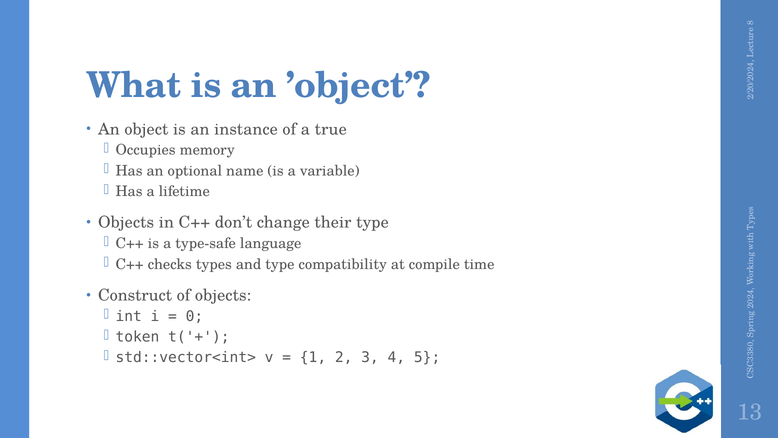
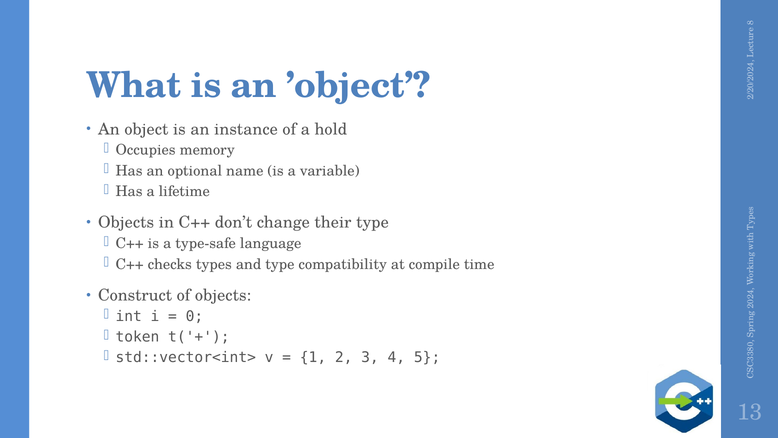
true: true -> hold
